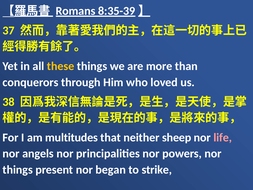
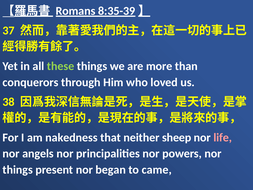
these colour: yellow -> light green
multitudes: multitudes -> nakedness
strike: strike -> came
